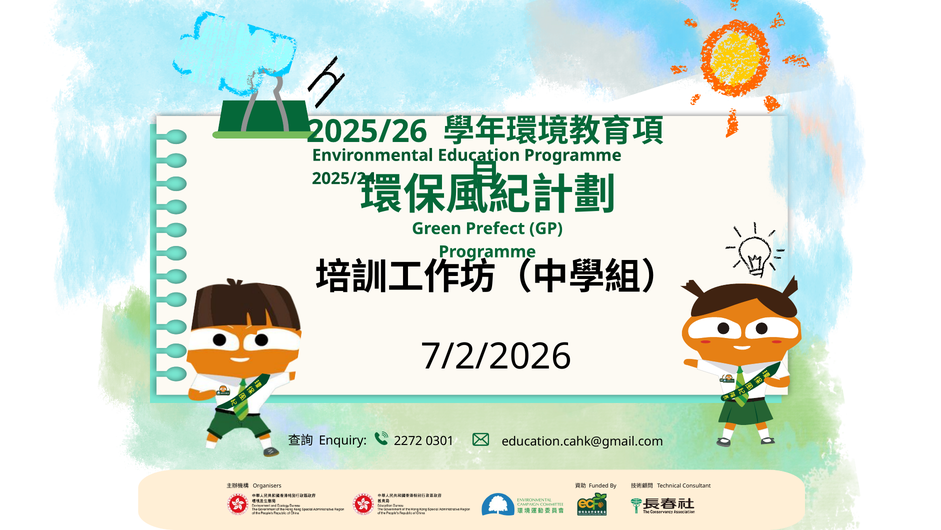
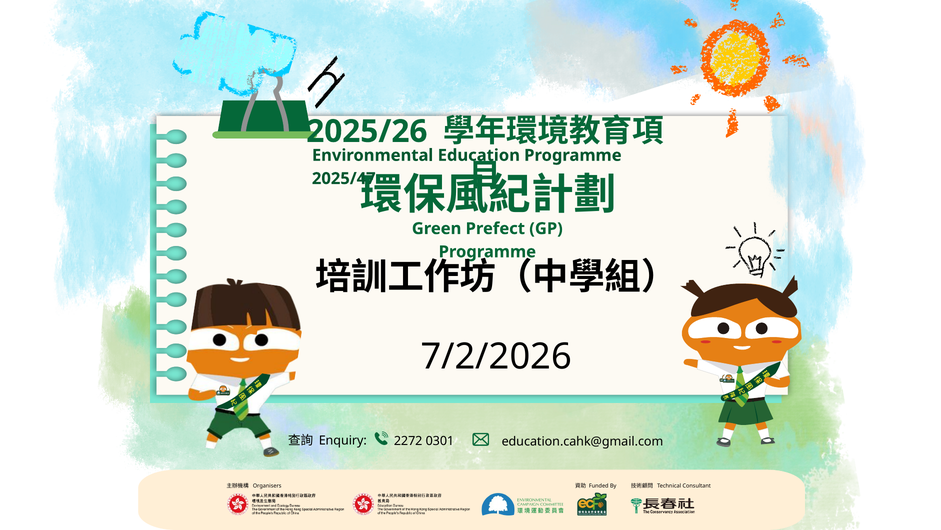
2025/24: 2025/24 -> 2025/47
